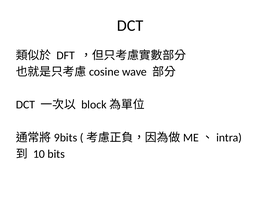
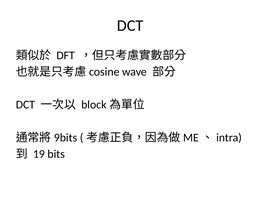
10: 10 -> 19
